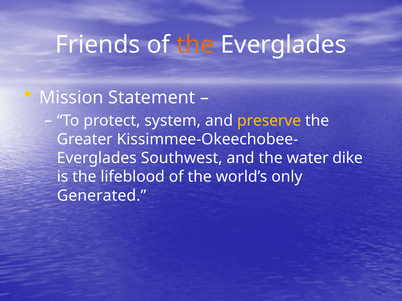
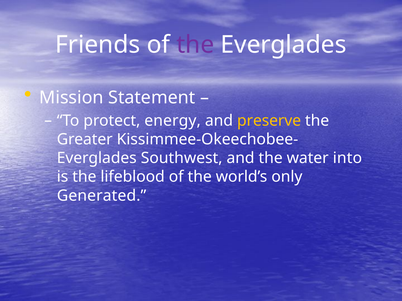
the at (195, 45) colour: orange -> purple
system: system -> energy
dike: dike -> into
